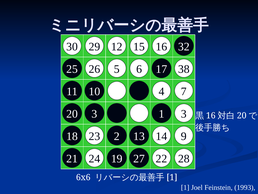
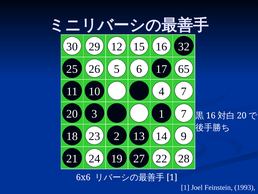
38: 38 -> 65
1 3: 3 -> 7
